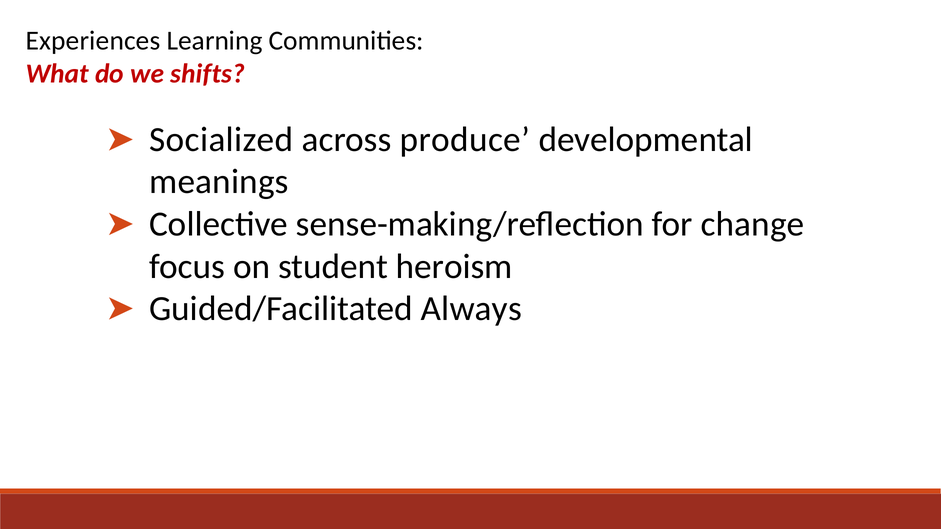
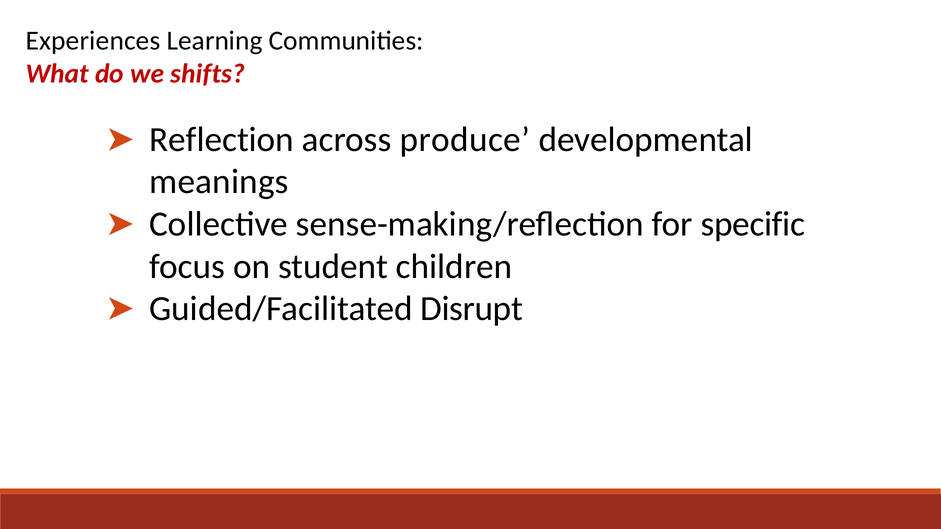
Socialized: Socialized -> Reflection
change: change -> specific
heroism: heroism -> children
Always: Always -> Disrupt
